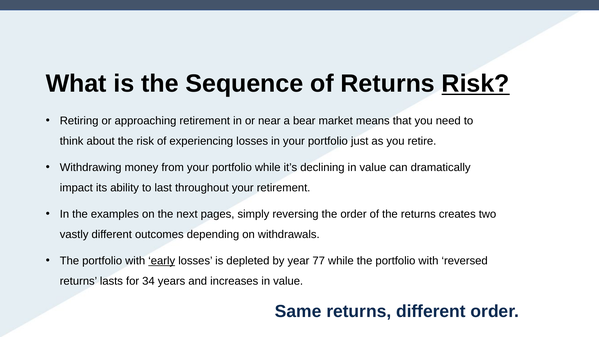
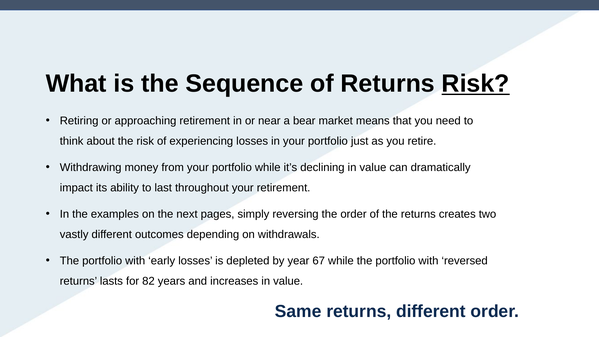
early underline: present -> none
77: 77 -> 67
34: 34 -> 82
